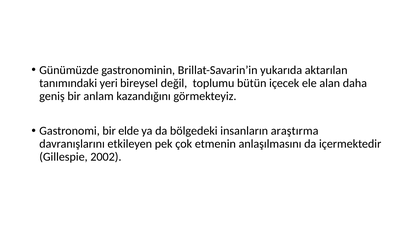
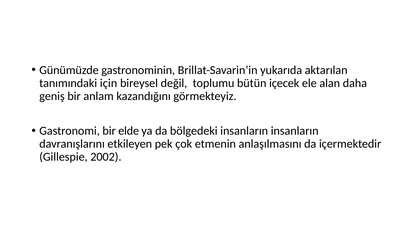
yeri: yeri -> için
insanların araştırma: araştırma -> insanların
